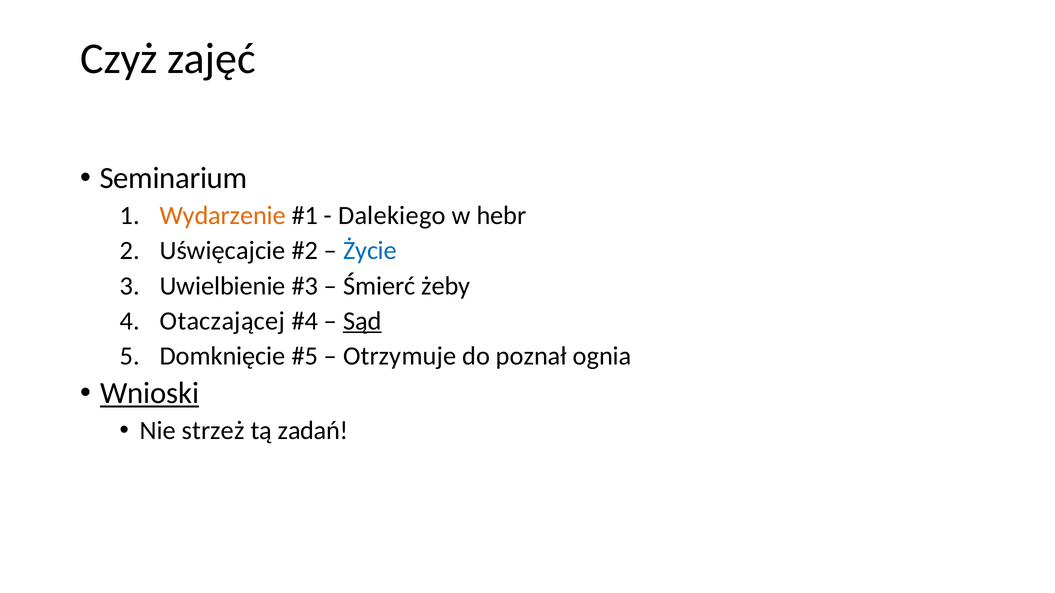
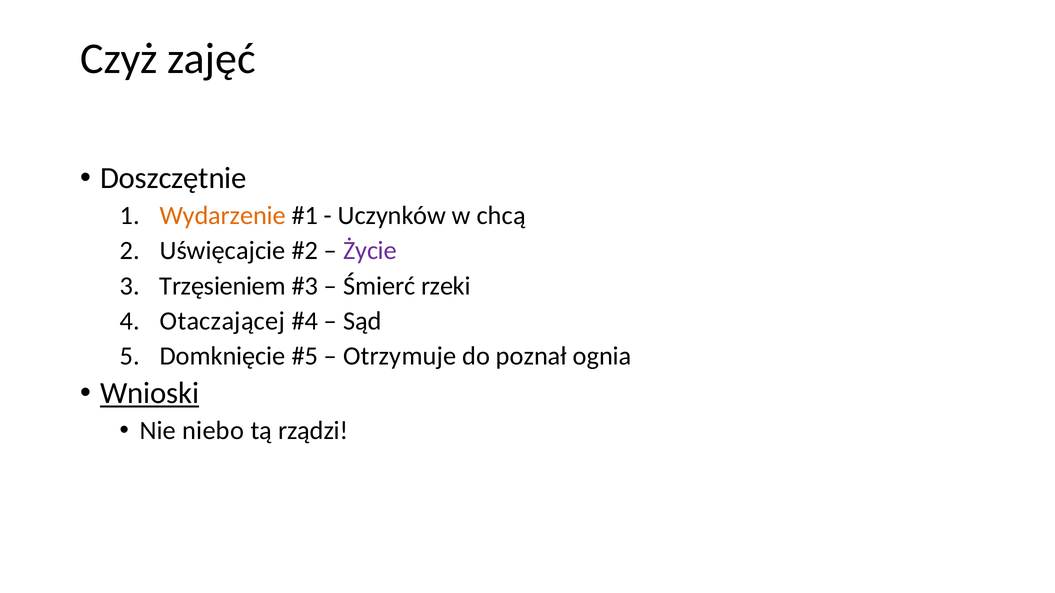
Seminarium: Seminarium -> Doszczętnie
Dalekiego: Dalekiego -> Uczynków
hebr: hebr -> chcą
Życie colour: blue -> purple
Uwielbienie: Uwielbienie -> Trzęsieniem
żeby: żeby -> rzeki
Sąd underline: present -> none
strzeż: strzeż -> niebo
zadań: zadań -> rządzi
